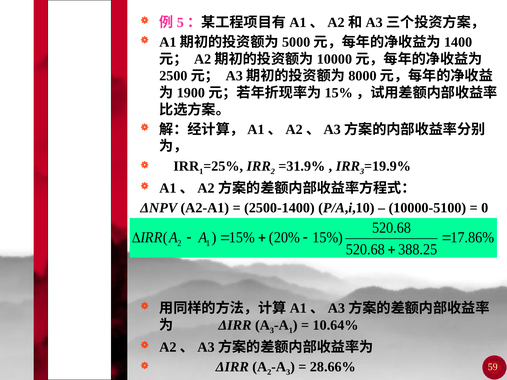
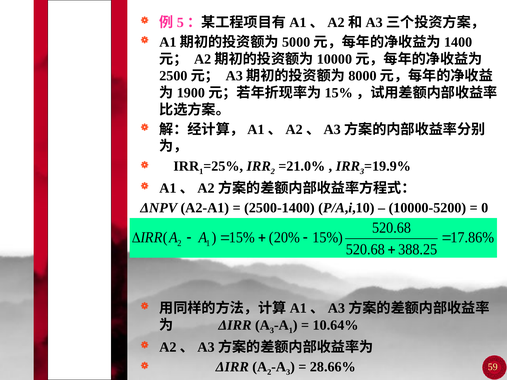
=31.9%: =31.9% -> =21.0%
10000-5100: 10000-5100 -> 10000-5200
